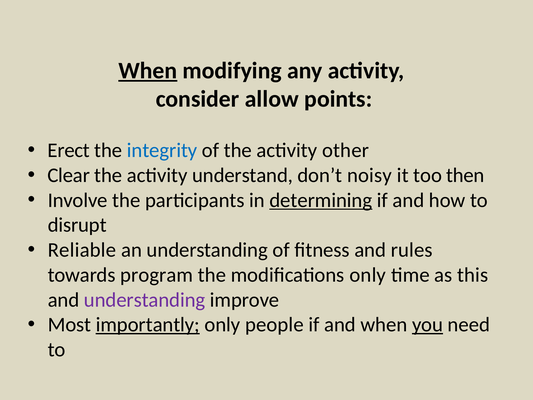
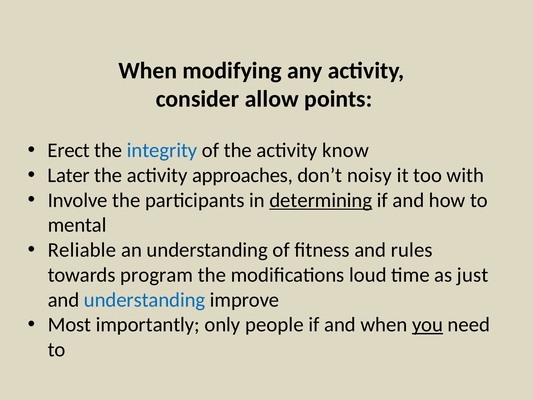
When at (148, 71) underline: present -> none
other: other -> know
Clear: Clear -> Later
understand: understand -> approaches
then: then -> with
disrupt: disrupt -> mental
modifications only: only -> loud
this: this -> just
understanding at (145, 300) colour: purple -> blue
importantly underline: present -> none
